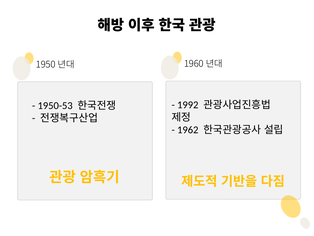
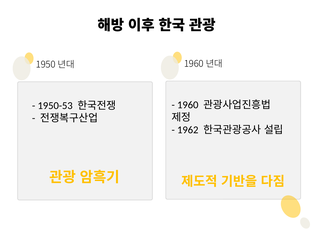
1992: 1992 -> 1960
